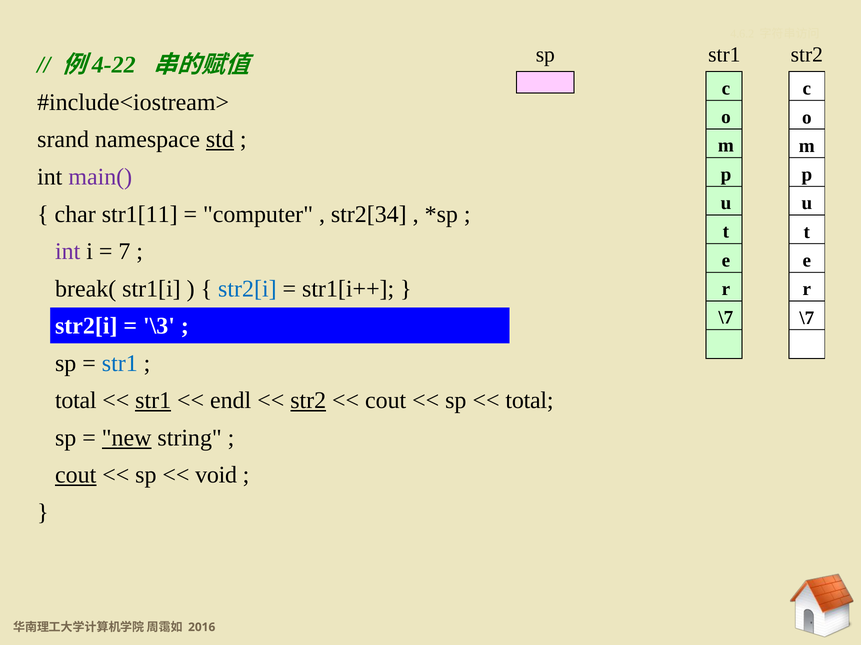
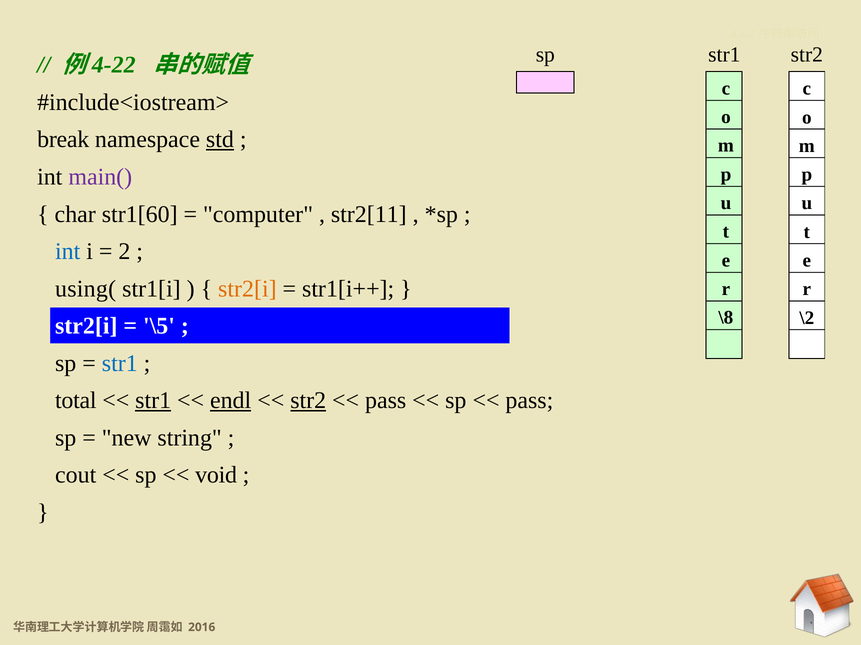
srand: srand -> break
str1[11: str1[11 -> str1[60
str2[34: str2[34 -> str2[11
int at (68, 252) colour: purple -> blue
7: 7 -> 2
break(: break( -> using(
str2[i at (247, 289) colour: blue -> orange
\7 at (726, 318): \7 -> \8
\7 at (807, 318): \7 -> \2
\3: \3 -> \5
endl underline: none -> present
cout at (386, 401): cout -> pass
total at (530, 401): total -> pass
new underline: present -> none
cout at (76, 476) underline: present -> none
